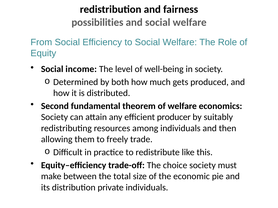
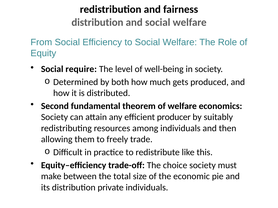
possibilities at (97, 22): possibilities -> distribution
income: income -> require
